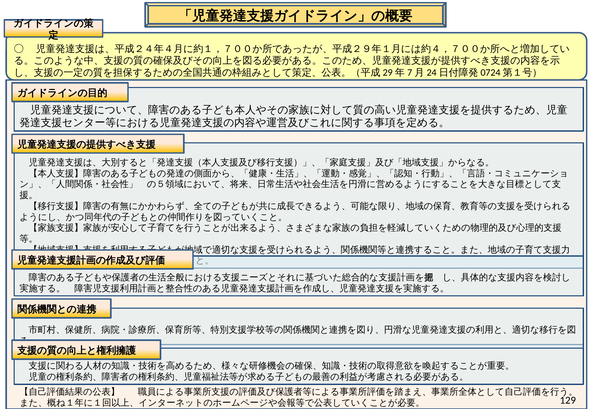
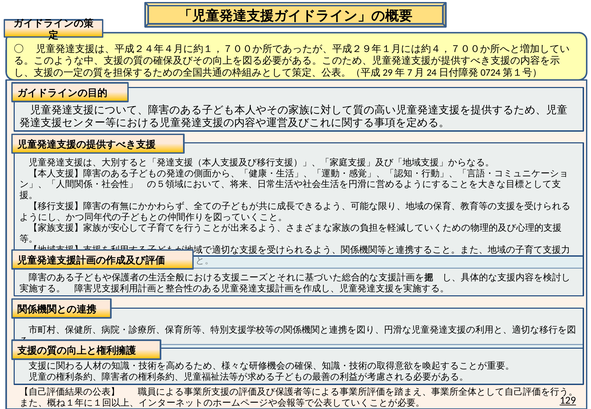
129 underline: none -> present
